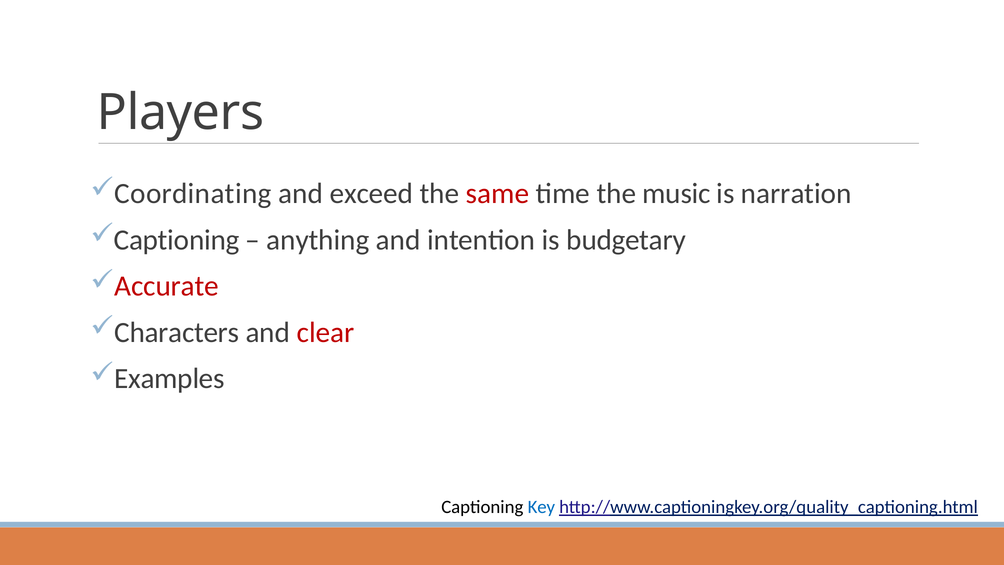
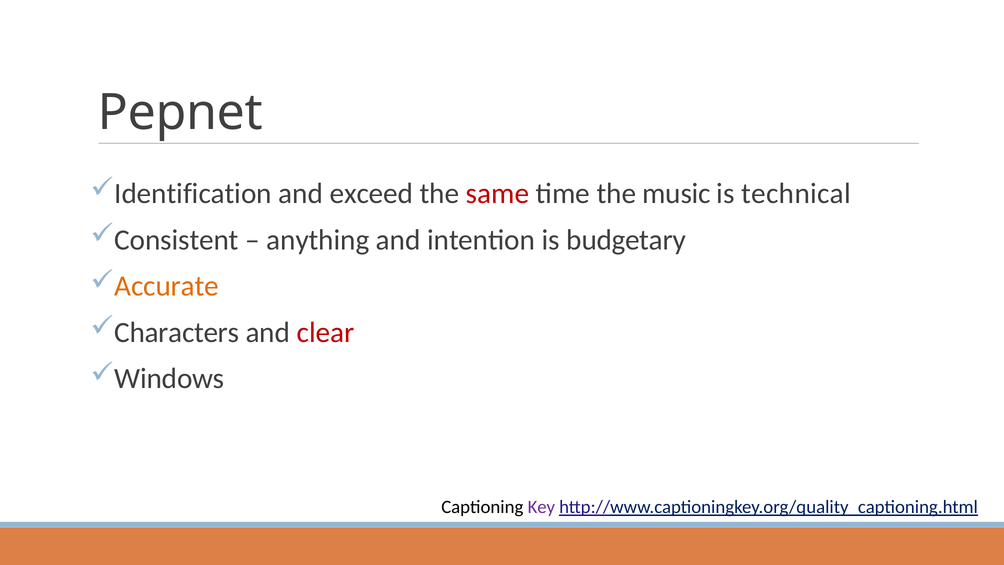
Players: Players -> Pepnet
Coordinating: Coordinating -> Identification
narration: narration -> technical
Captioning at (177, 240): Captioning -> Consistent
Accurate colour: red -> orange
Examples: Examples -> Windows
Key colour: blue -> purple
